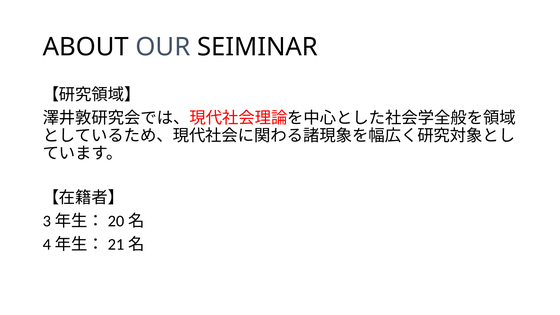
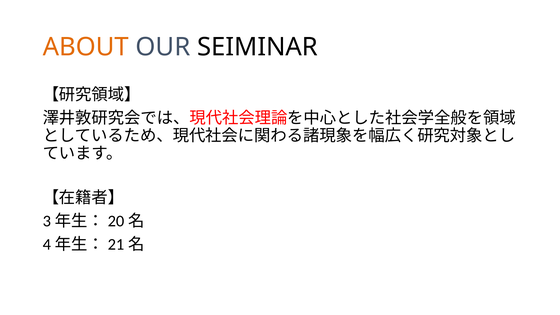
ABOUT colour: black -> orange
